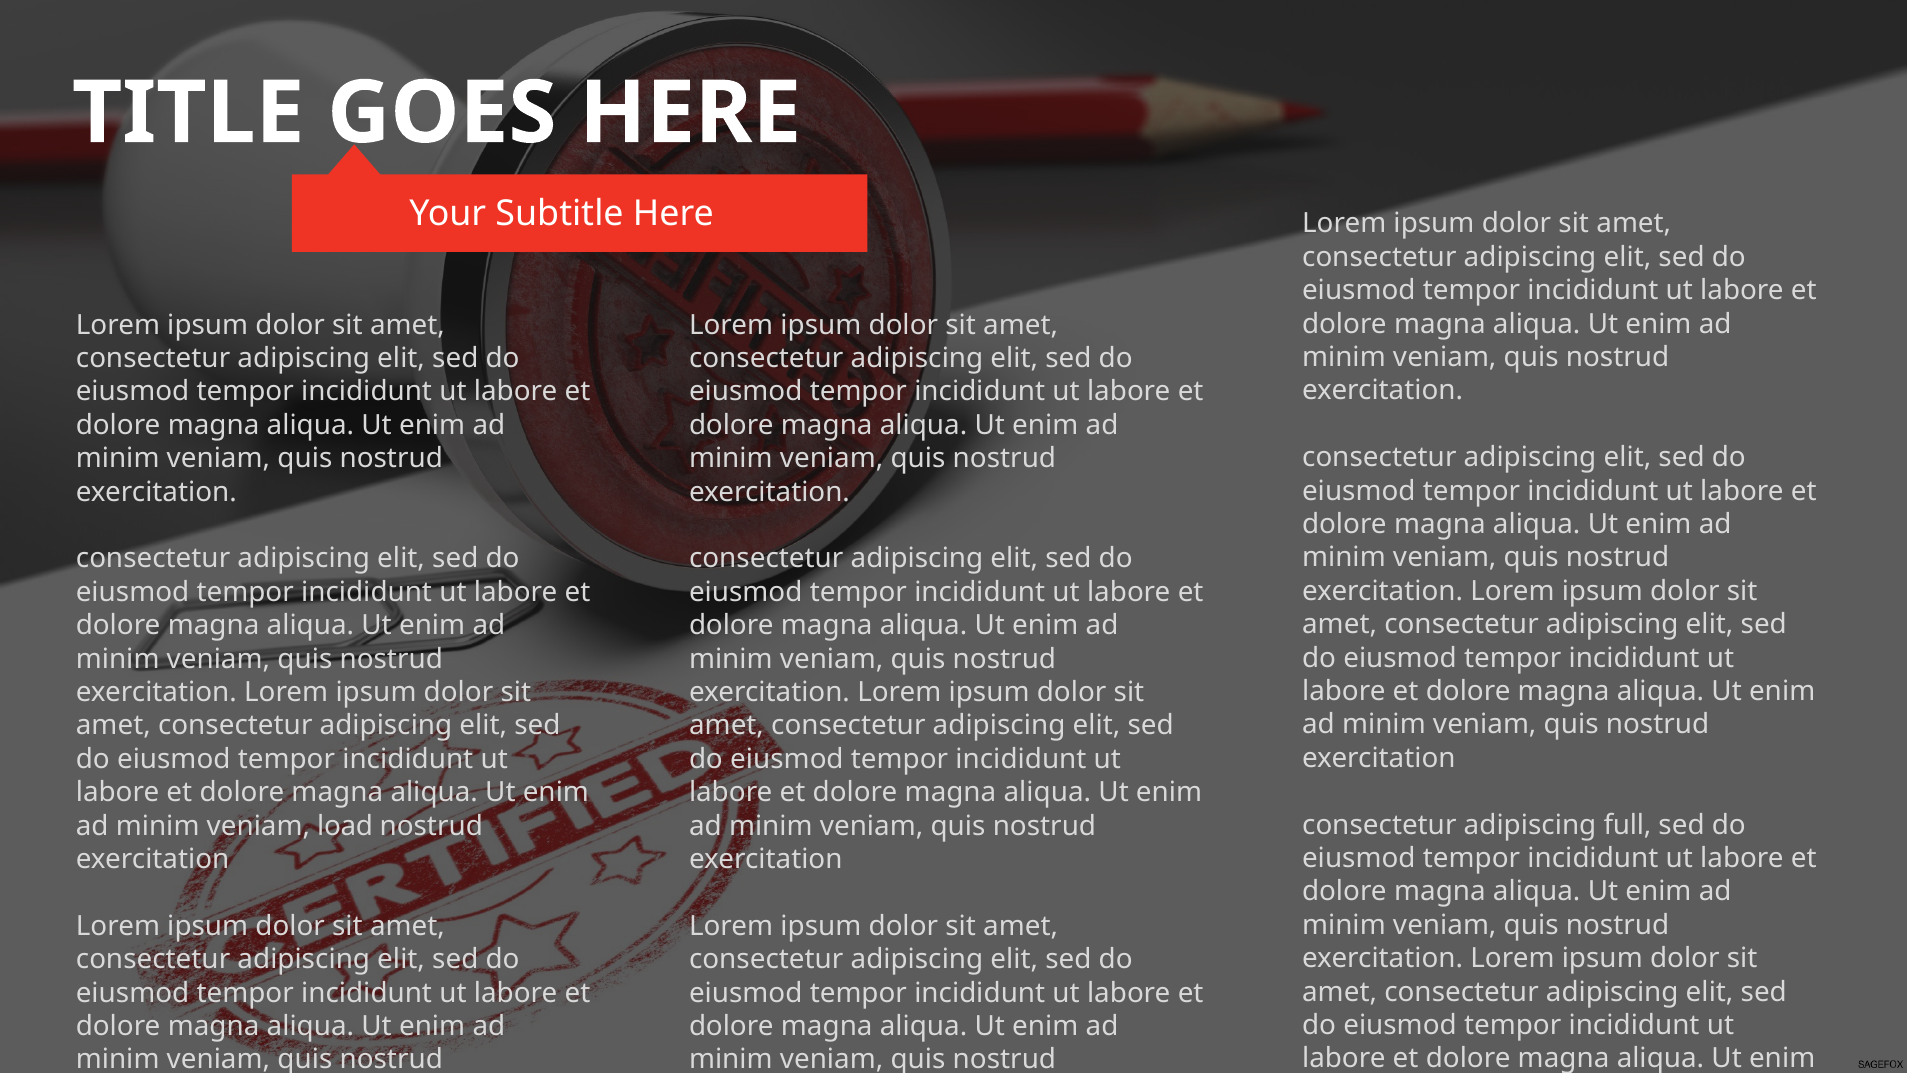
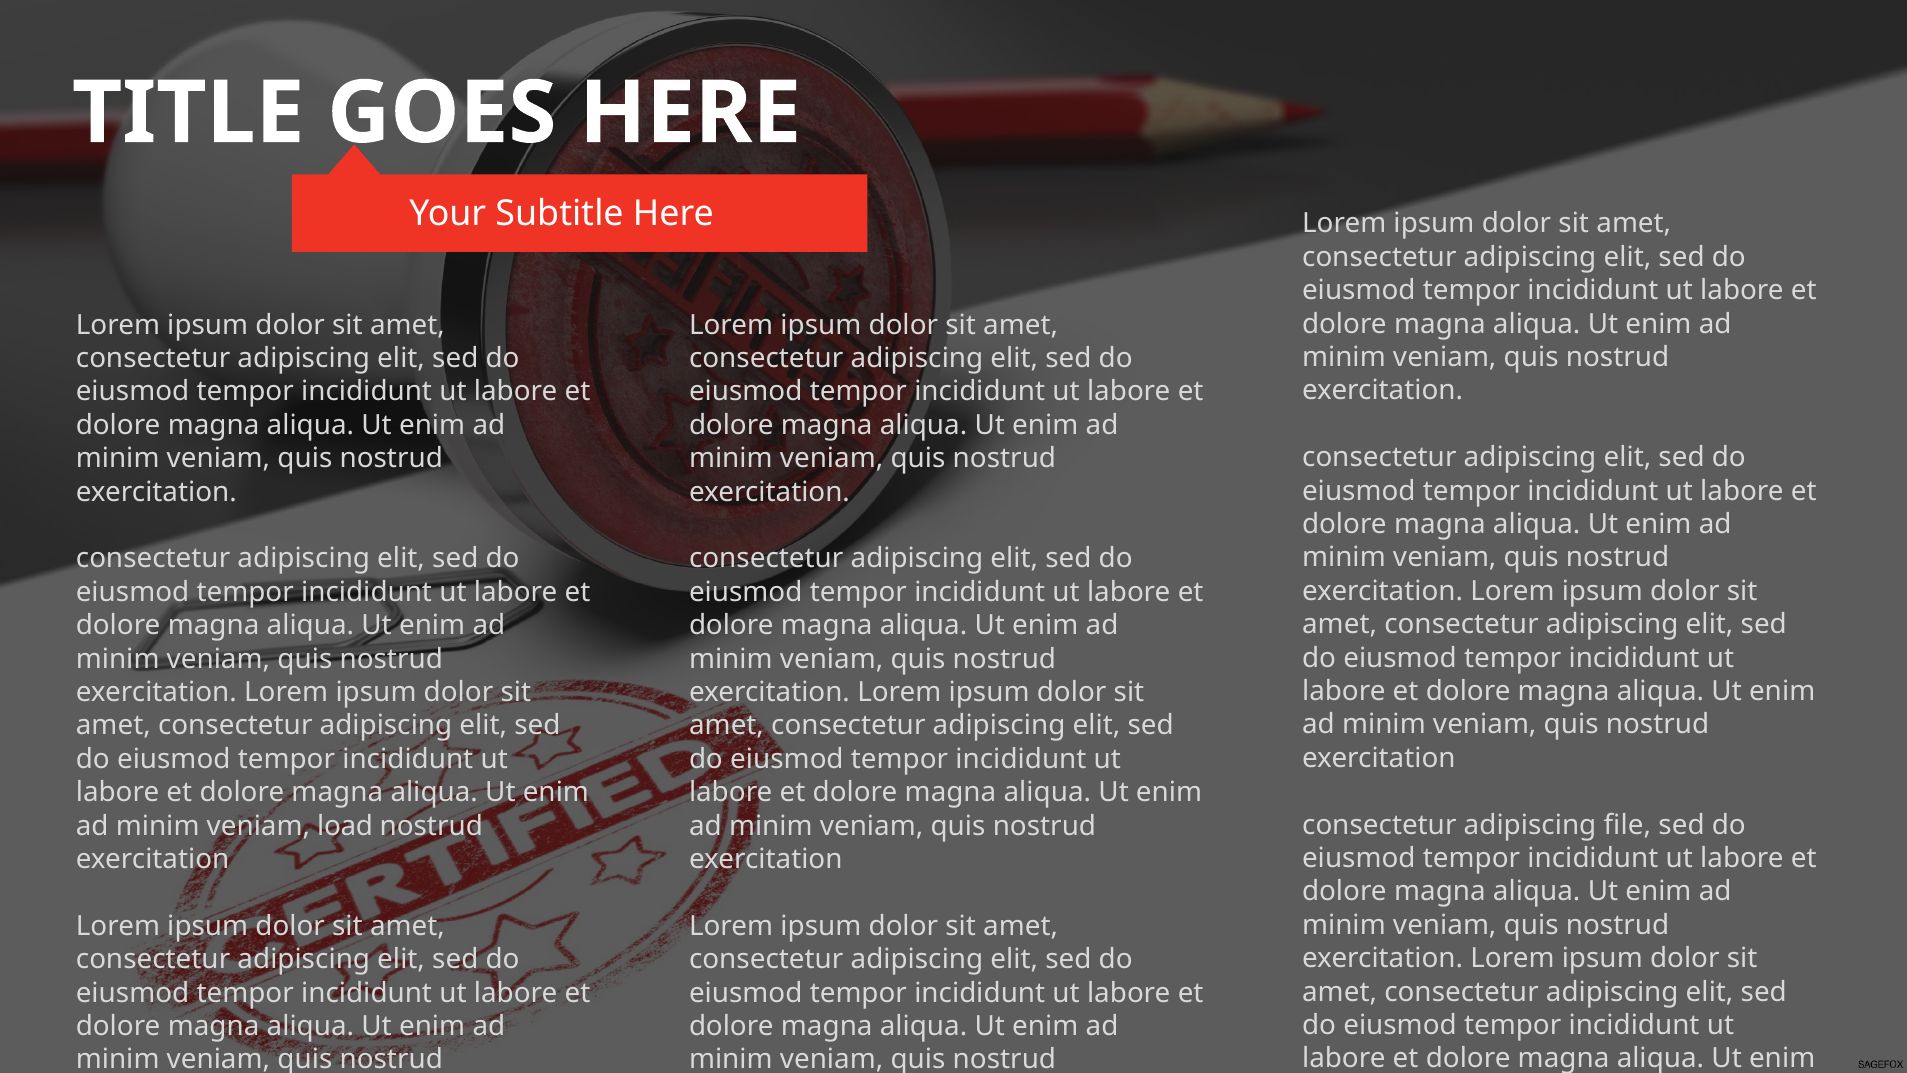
full: full -> file
